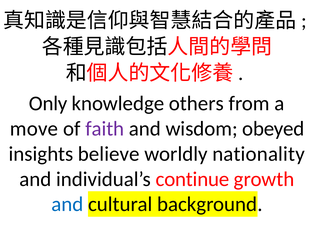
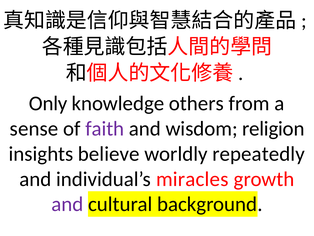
move: move -> sense
obeyed: obeyed -> religion
nationality: nationality -> repeatedly
continue: continue -> miracles
and at (67, 204) colour: blue -> purple
